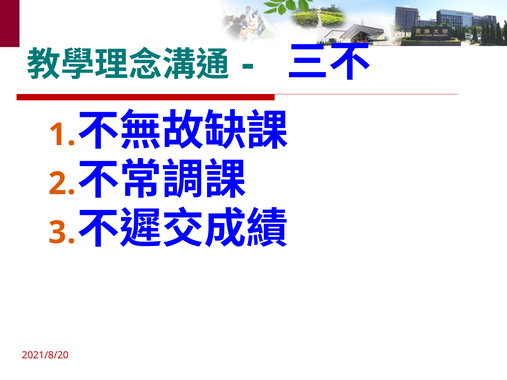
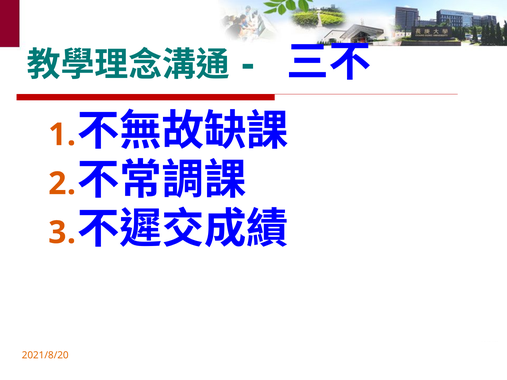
2021/8/20 colour: red -> orange
